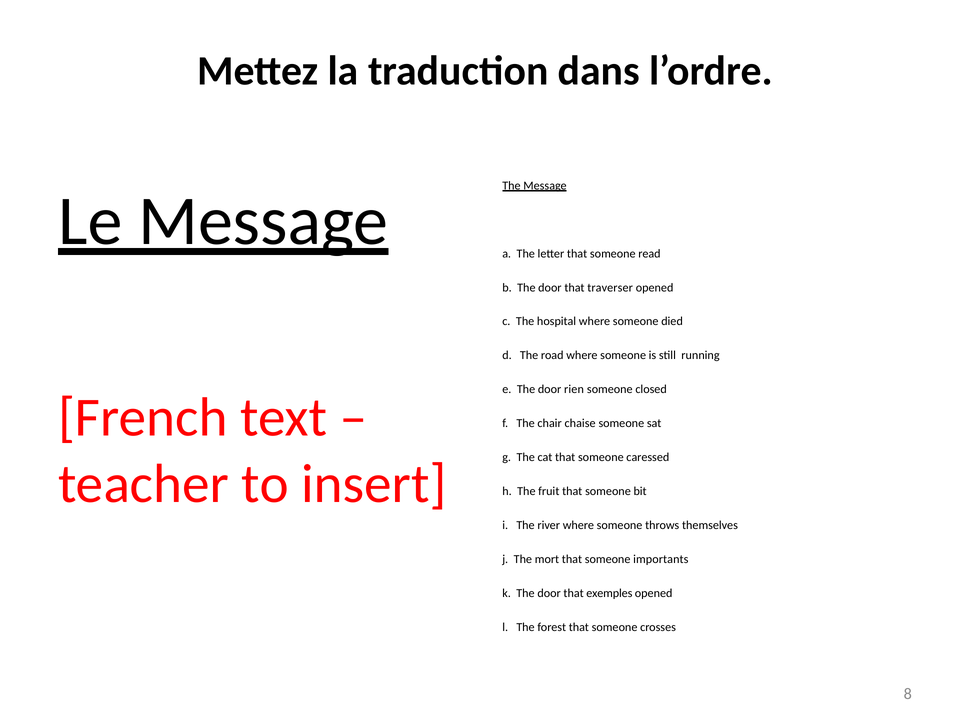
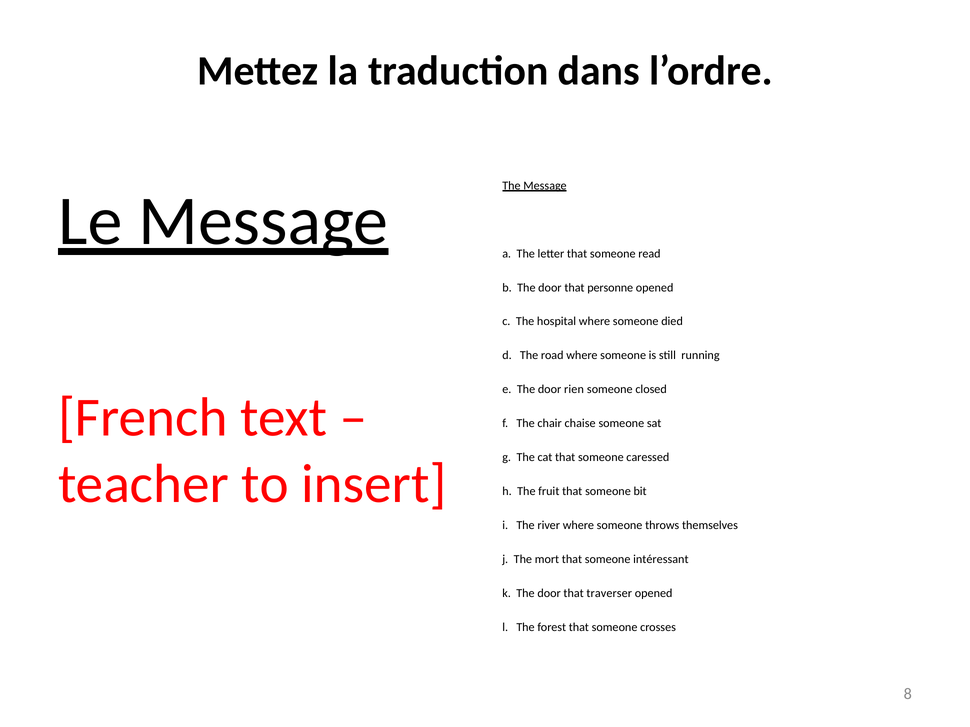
traverser: traverser -> personne
importants: importants -> intéressant
exemples: exemples -> traverser
